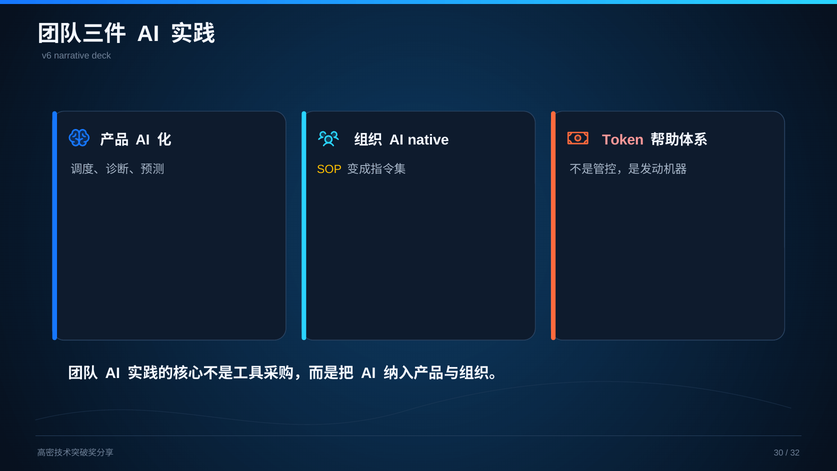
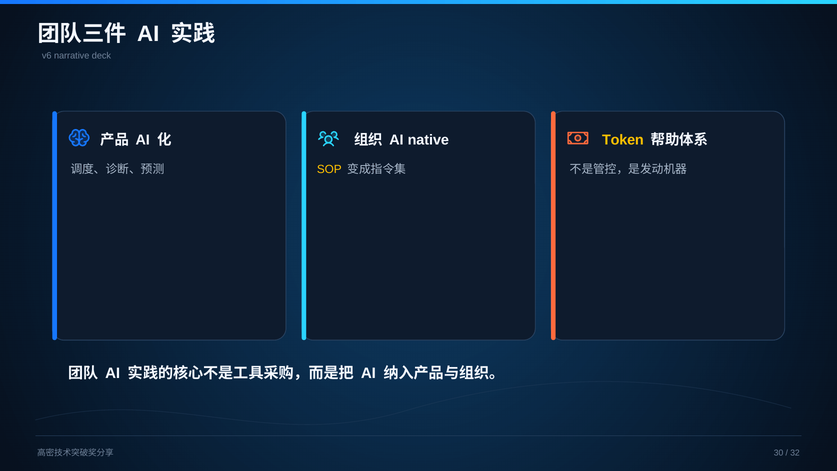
Token colour: pink -> yellow
